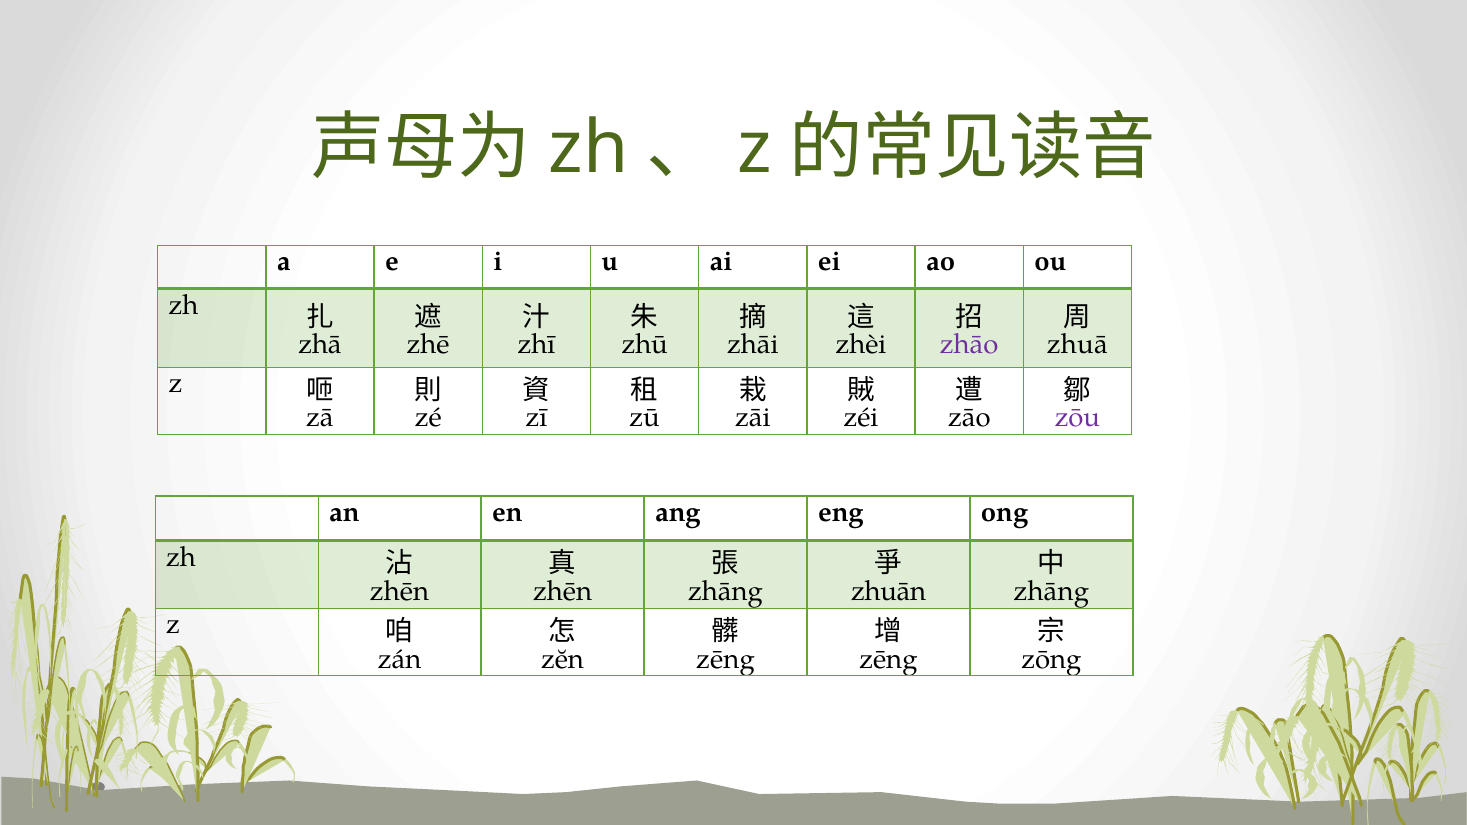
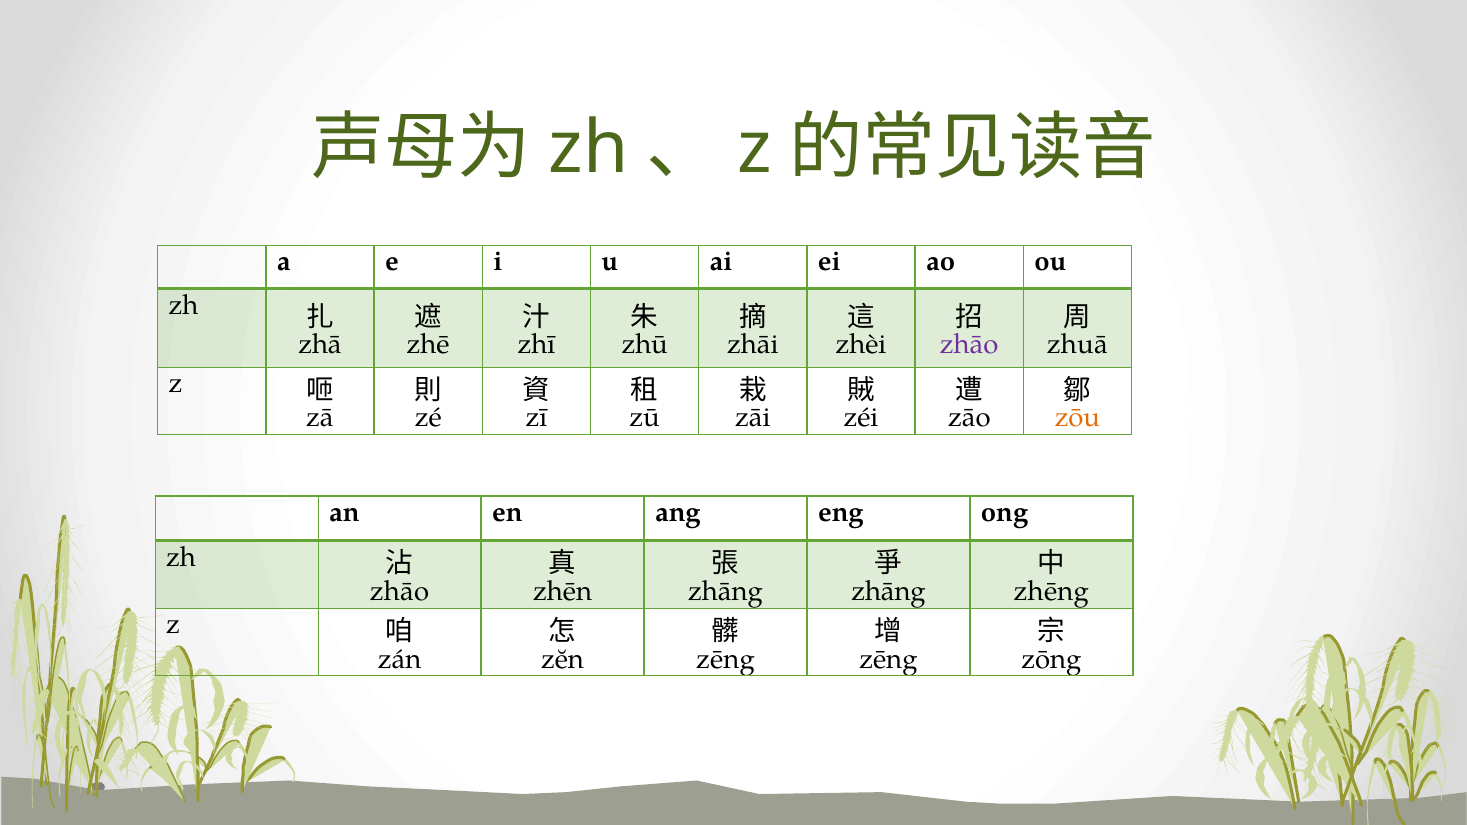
zōu colour: purple -> orange
zhēn at (400, 592): zhēn -> zhāo
zhuān at (889, 592): zhuān -> zhāng
zhāng at (1051, 592): zhāng -> zhēng
